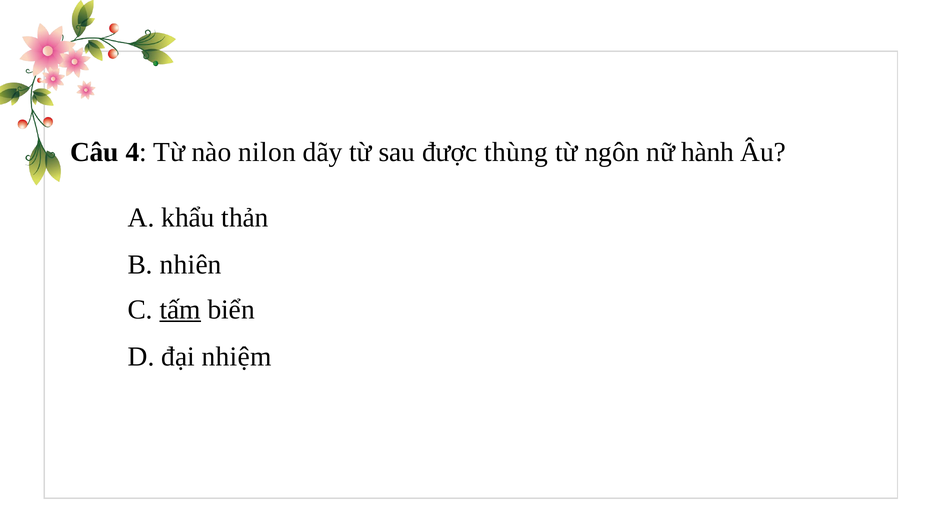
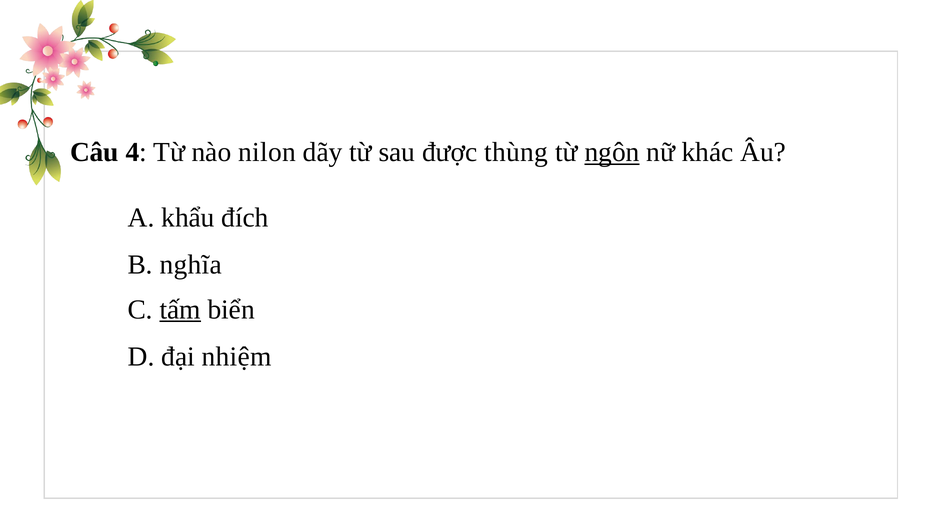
ngôn underline: none -> present
hành: hành -> khác
thản: thản -> đích
nhiên: nhiên -> nghĩa
